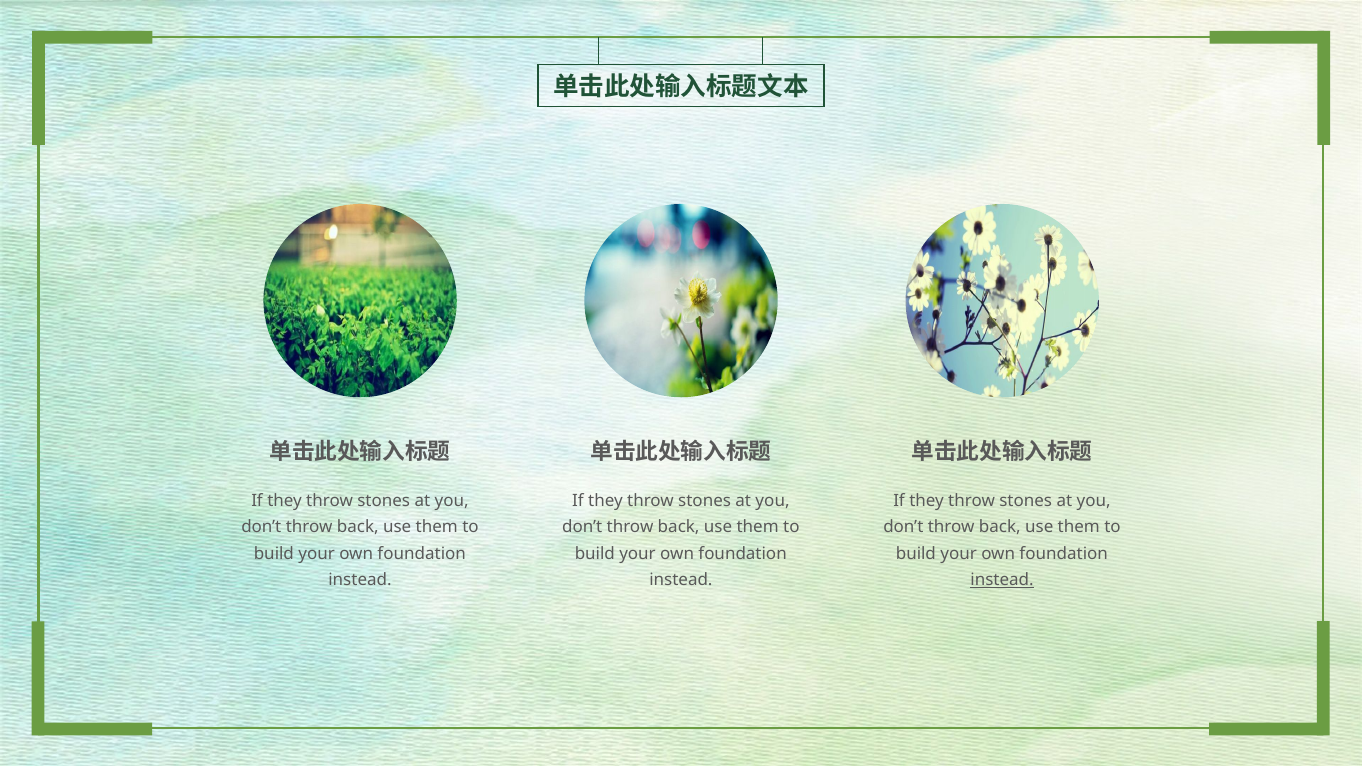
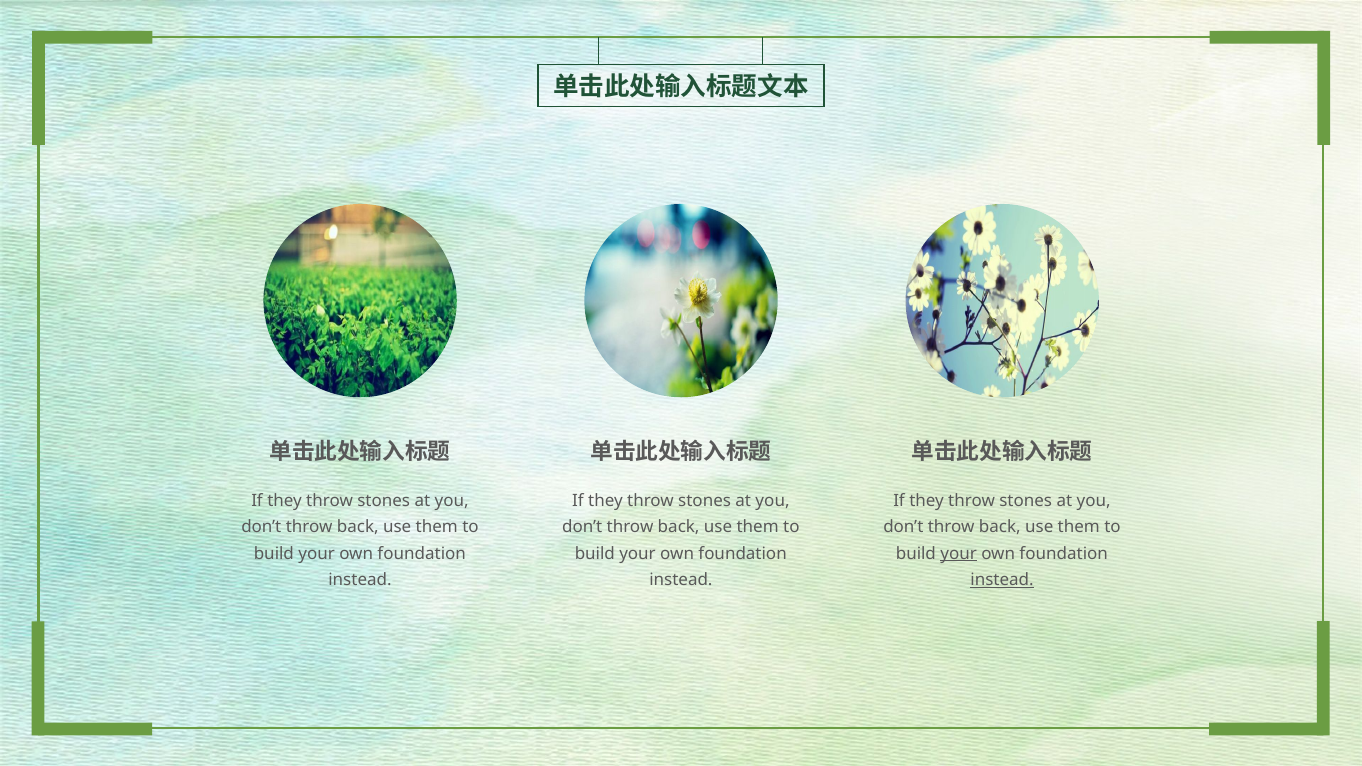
your at (959, 554) underline: none -> present
